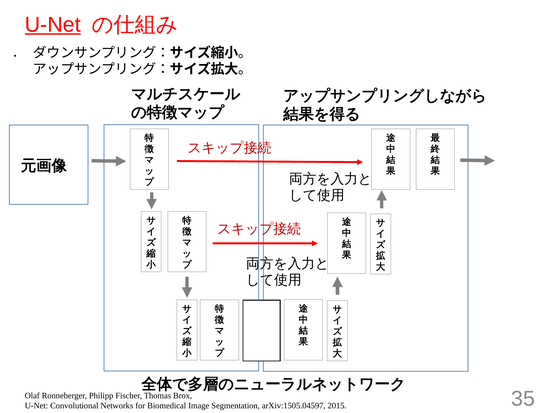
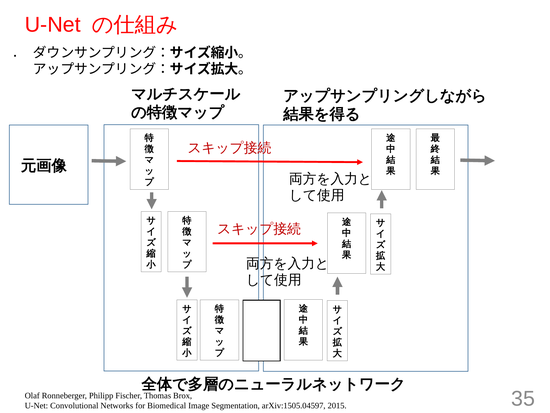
U-Net at (53, 25) underline: present -> none
